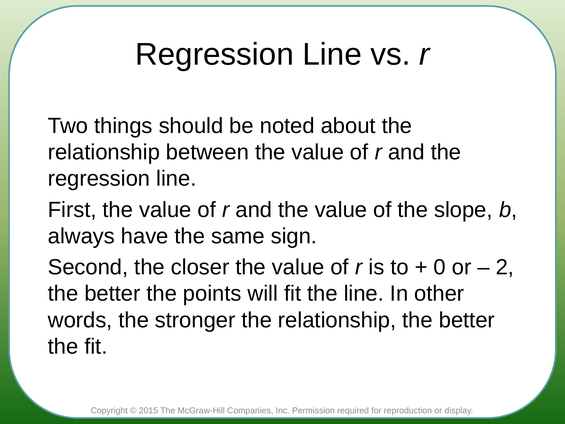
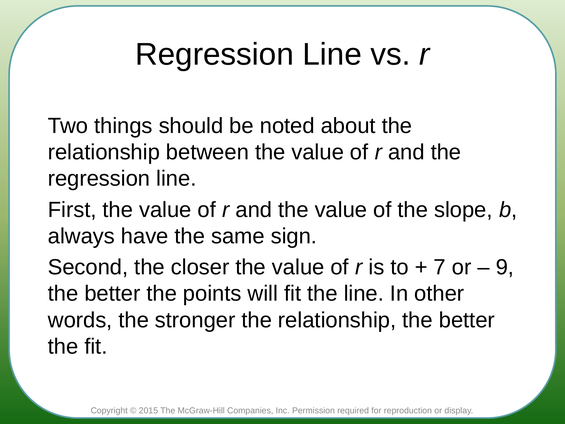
0: 0 -> 7
2: 2 -> 9
